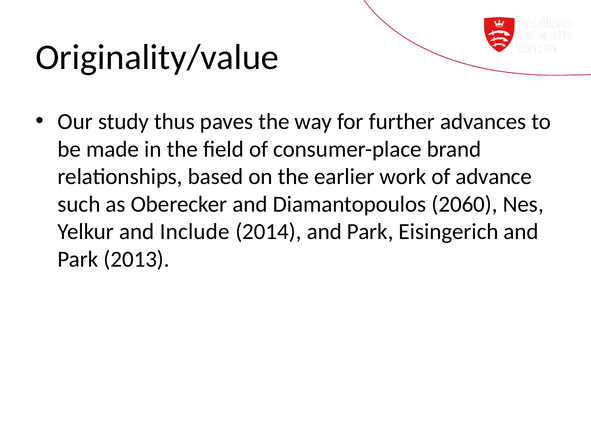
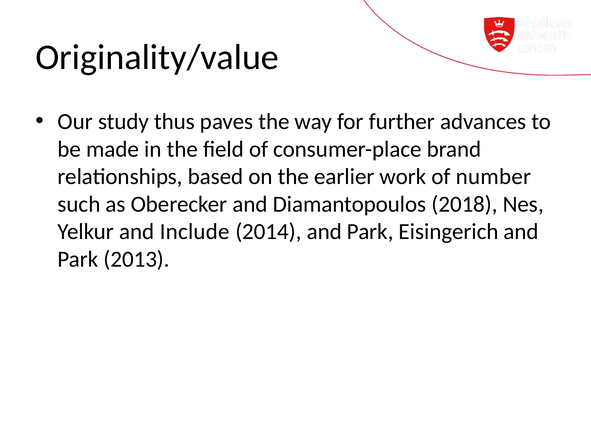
advance: advance -> number
2060: 2060 -> 2018
